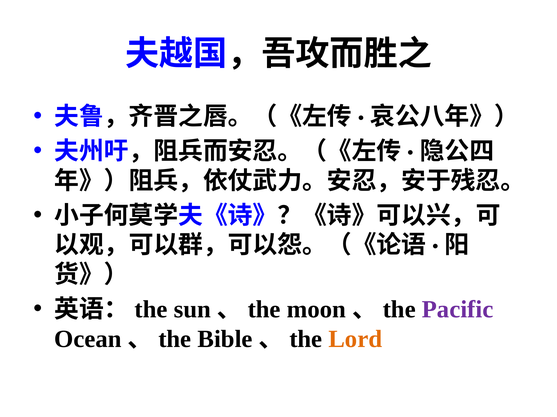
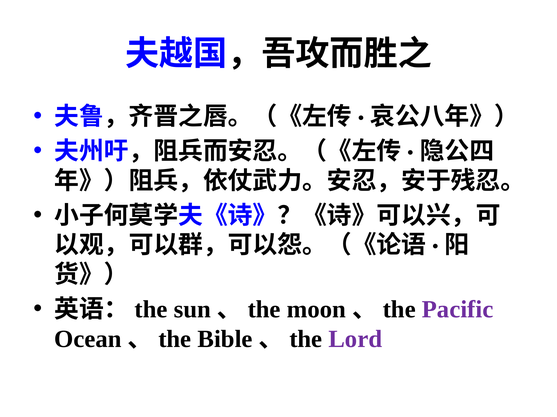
Lord colour: orange -> purple
